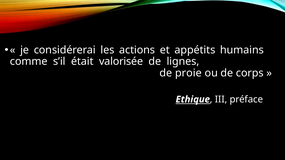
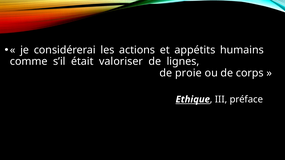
valorisée: valorisée -> valoriser
